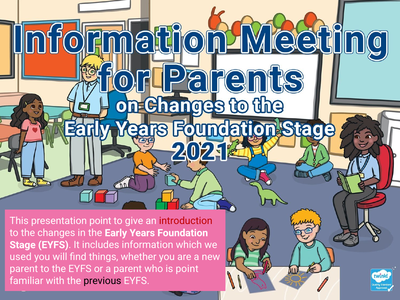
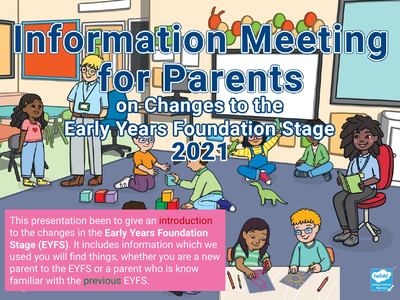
presentation point: point -> been
is point: point -> know
previous colour: black -> green
